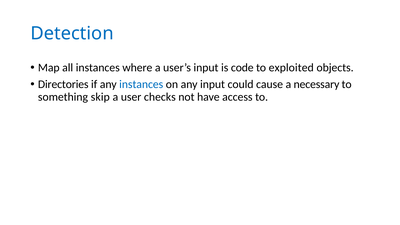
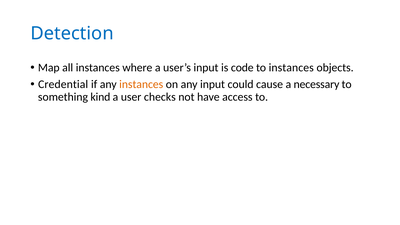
to exploited: exploited -> instances
Directories: Directories -> Credential
instances at (141, 84) colour: blue -> orange
skip: skip -> kind
